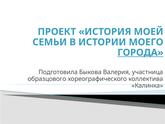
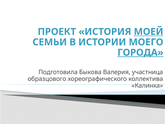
МОЕЙ underline: none -> present
